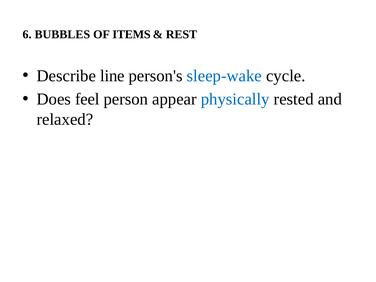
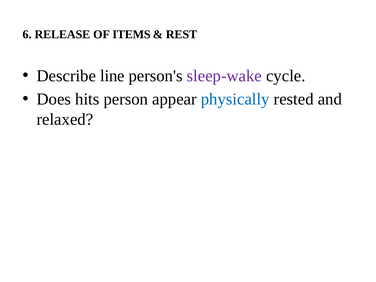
BUBBLES: BUBBLES -> RELEASE
sleep-wake colour: blue -> purple
feel: feel -> hits
